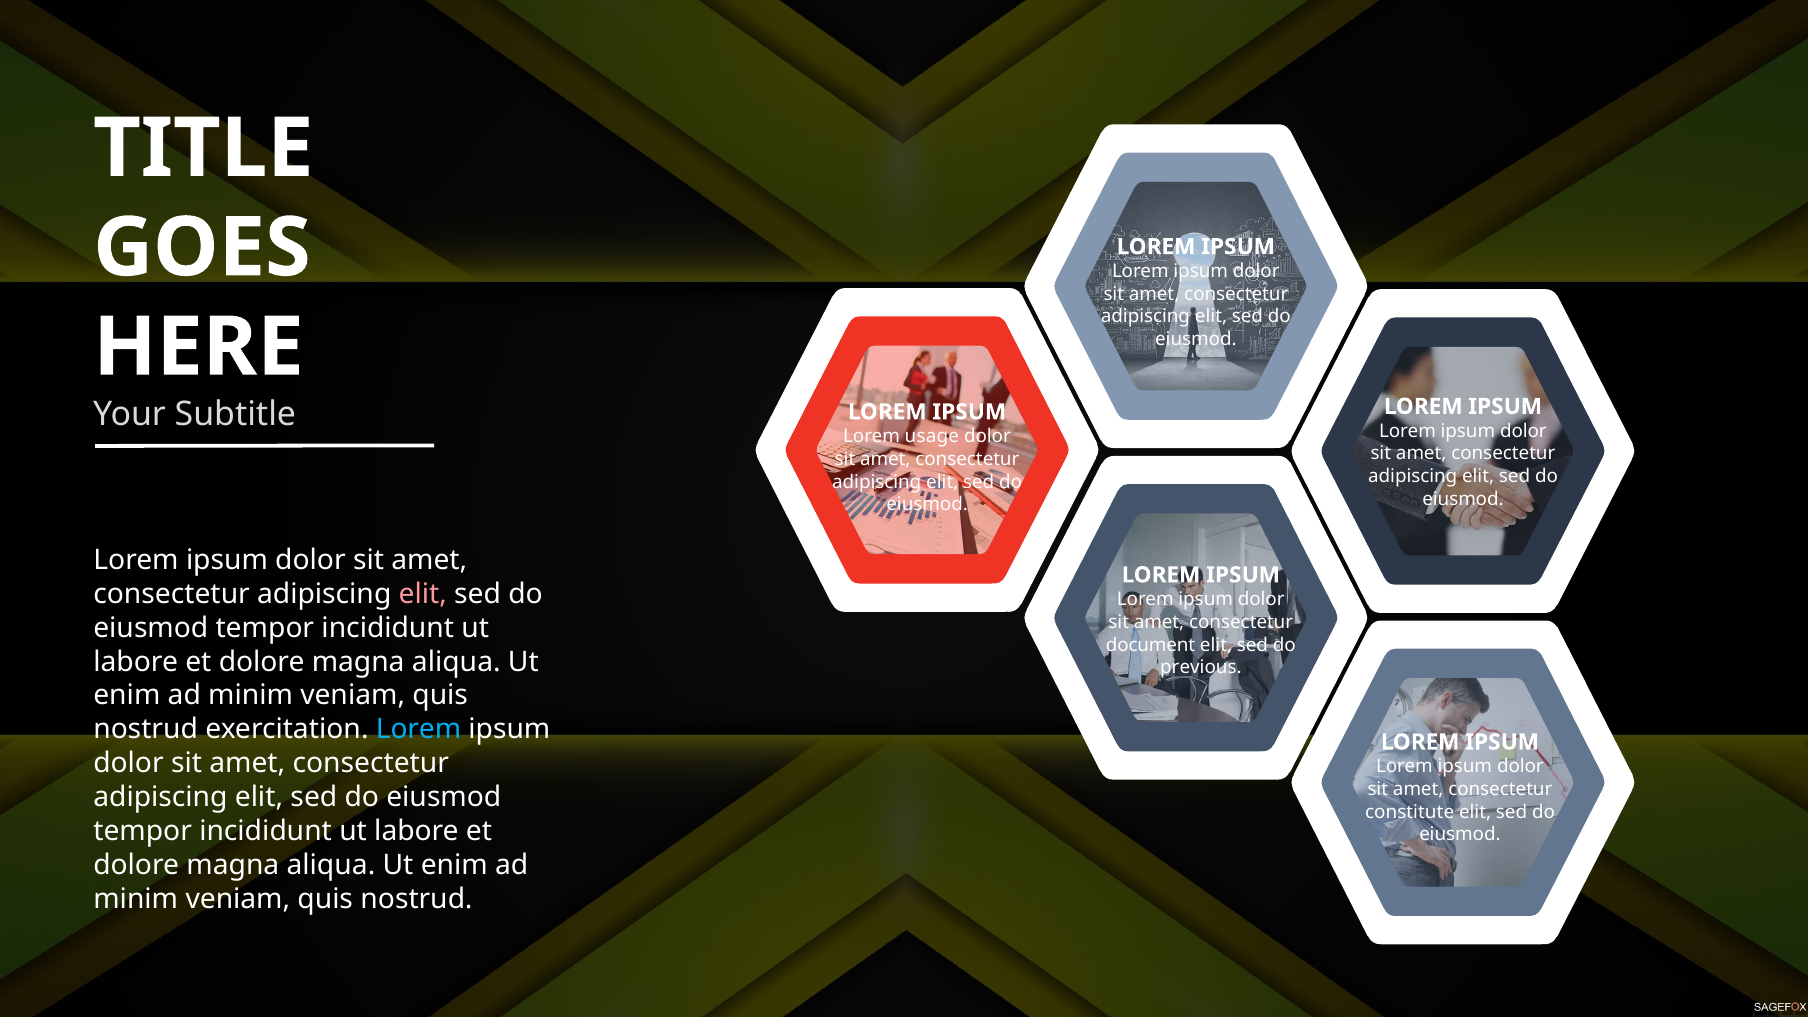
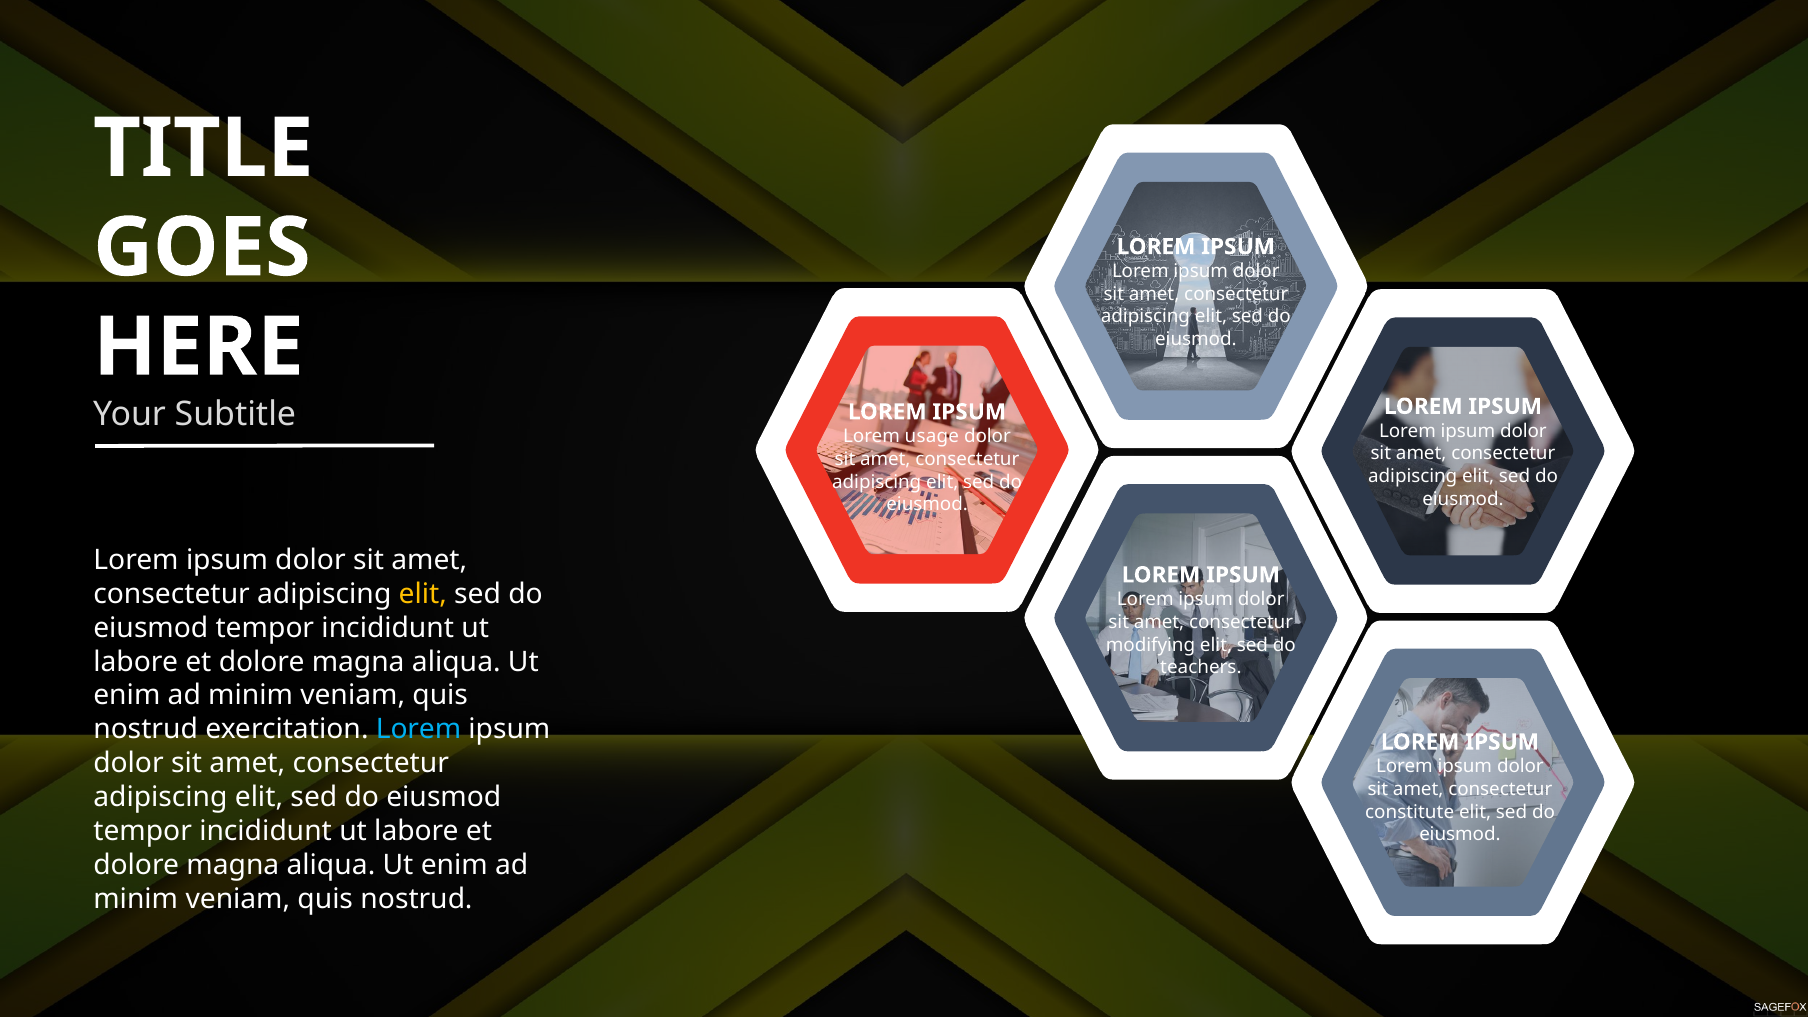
elit at (423, 594) colour: pink -> yellow
document: document -> modifying
previous: previous -> teachers
